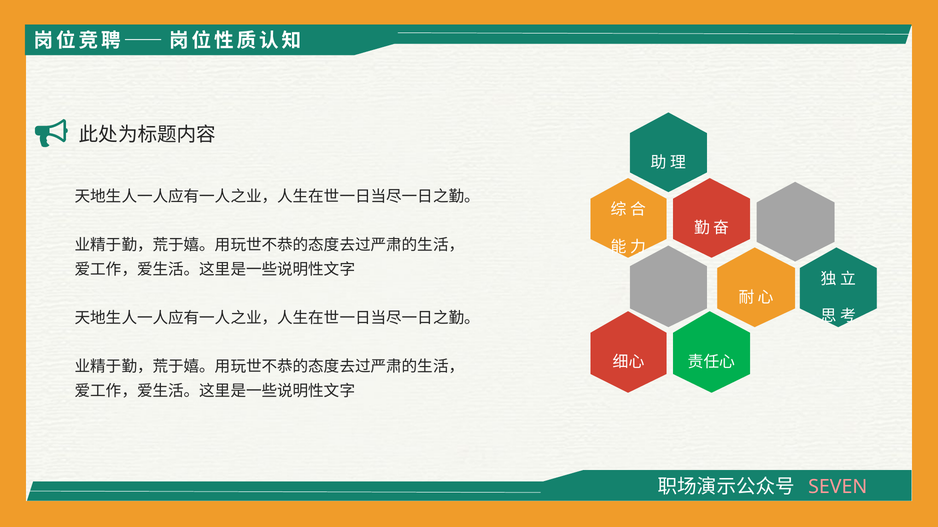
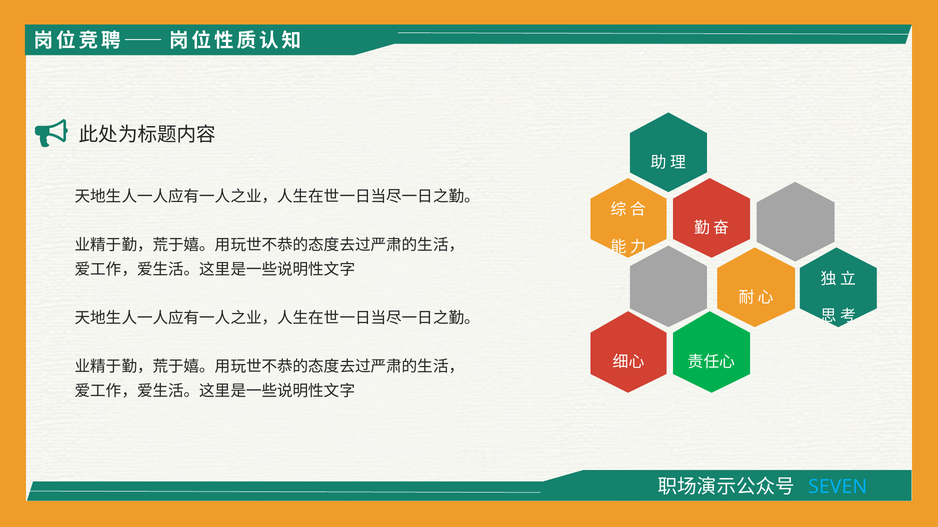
SEVEN colour: pink -> light blue
